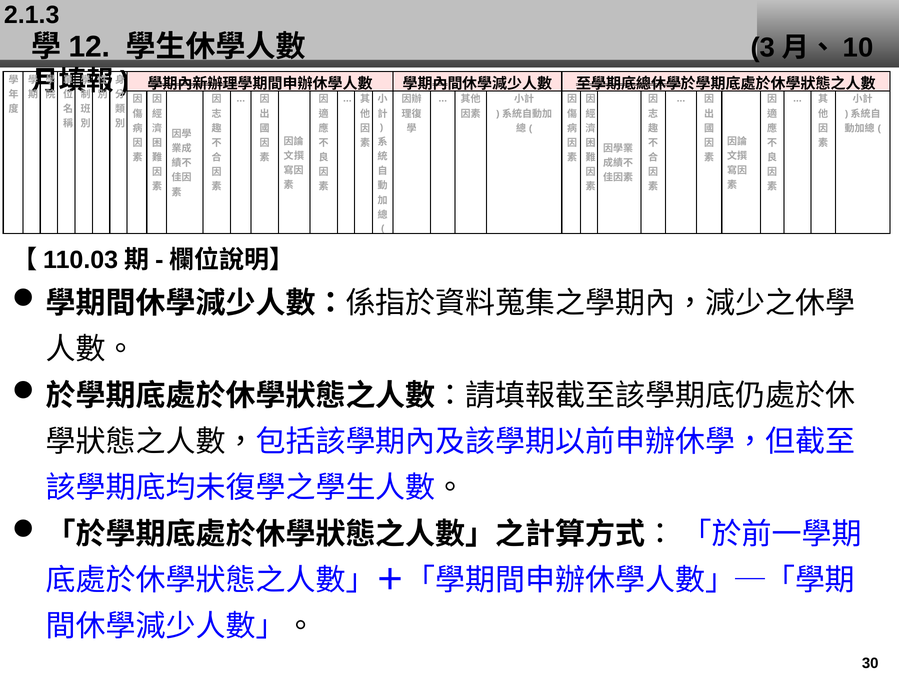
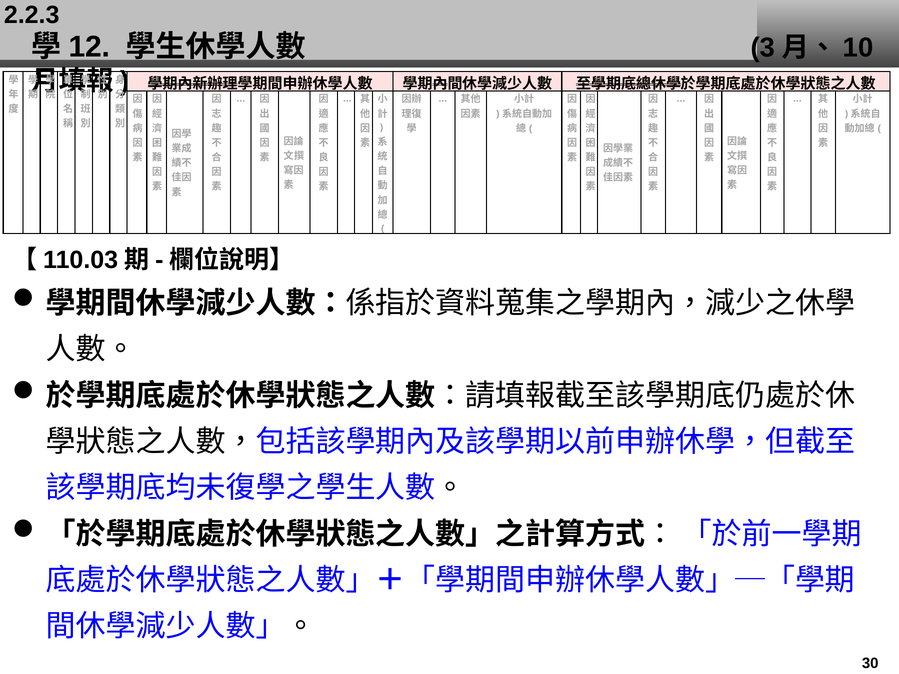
2.1.3: 2.1.3 -> 2.2.3
